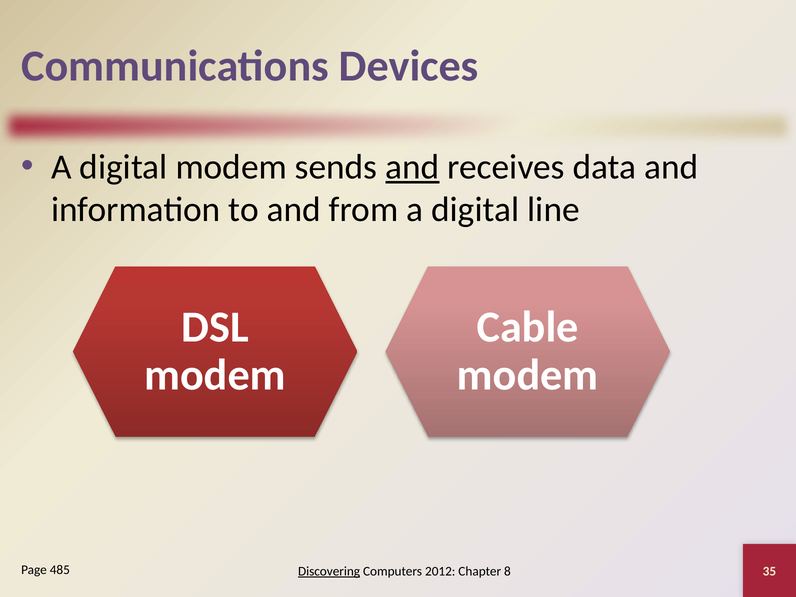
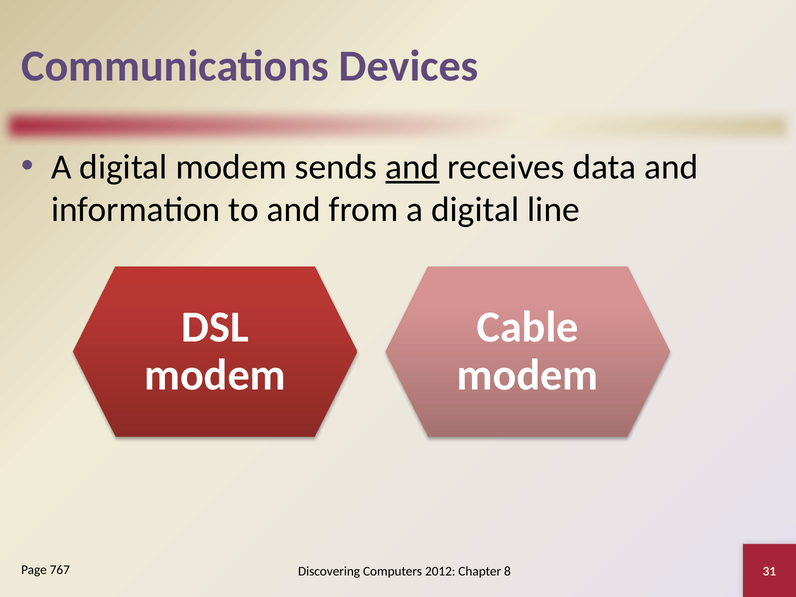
485: 485 -> 767
Discovering underline: present -> none
35: 35 -> 31
